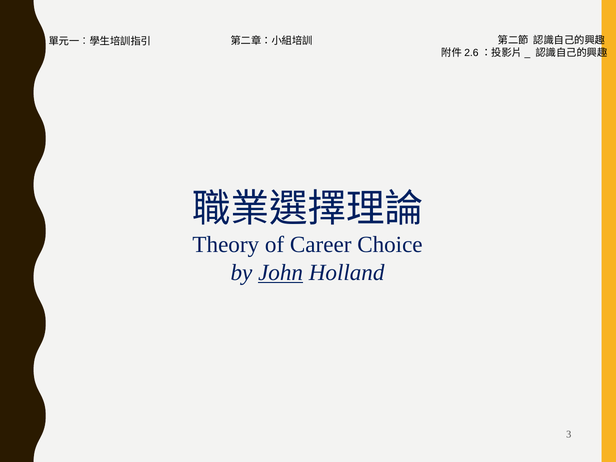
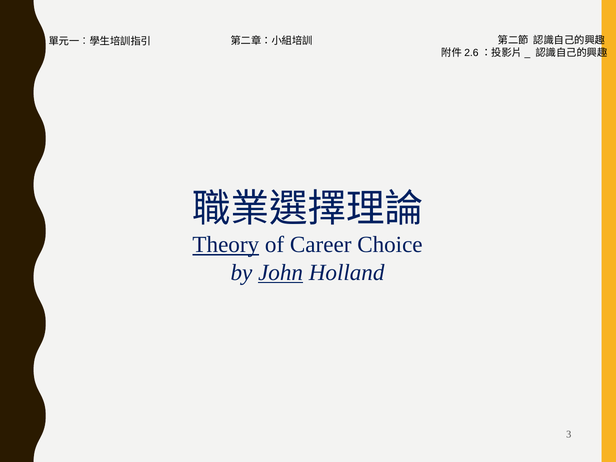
Theory underline: none -> present
